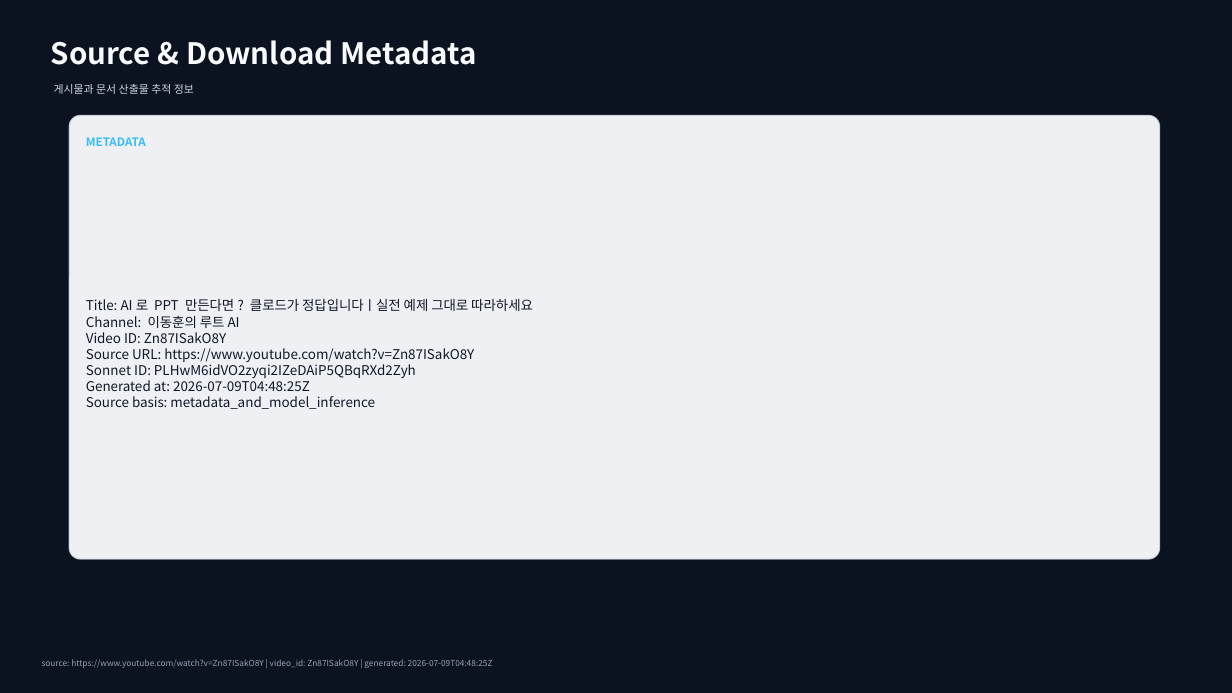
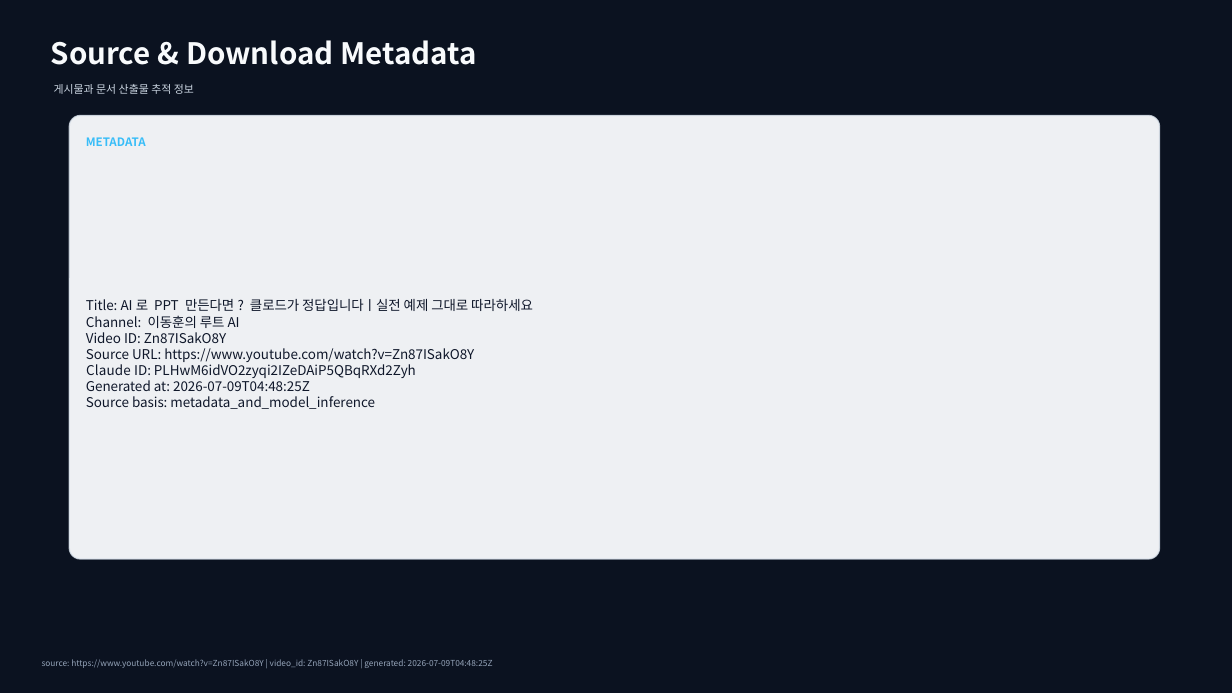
Sonnet: Sonnet -> Claude
